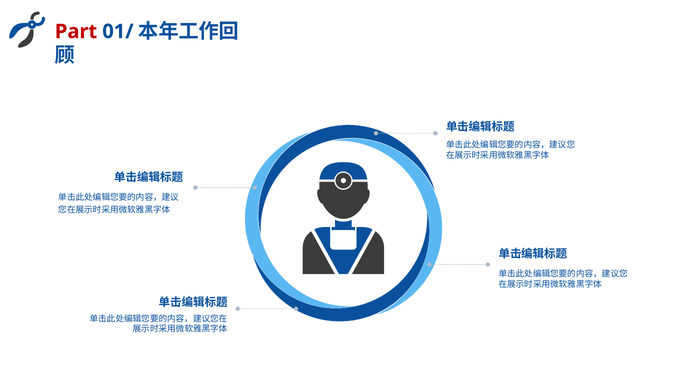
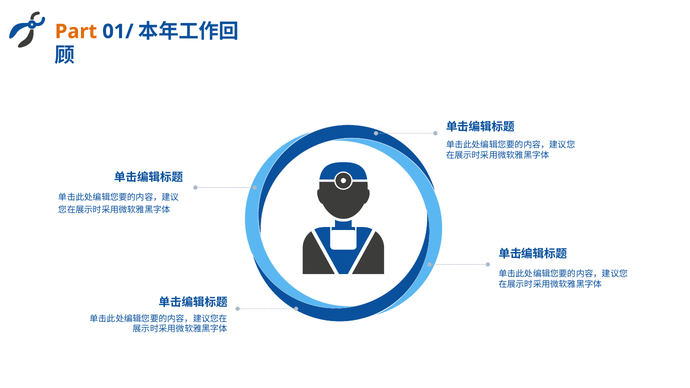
Part colour: red -> orange
